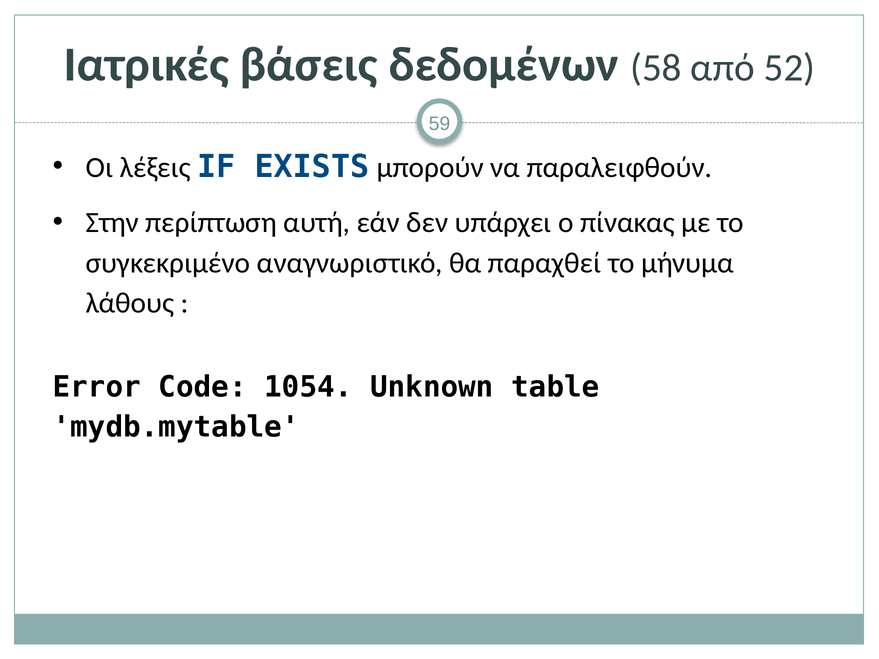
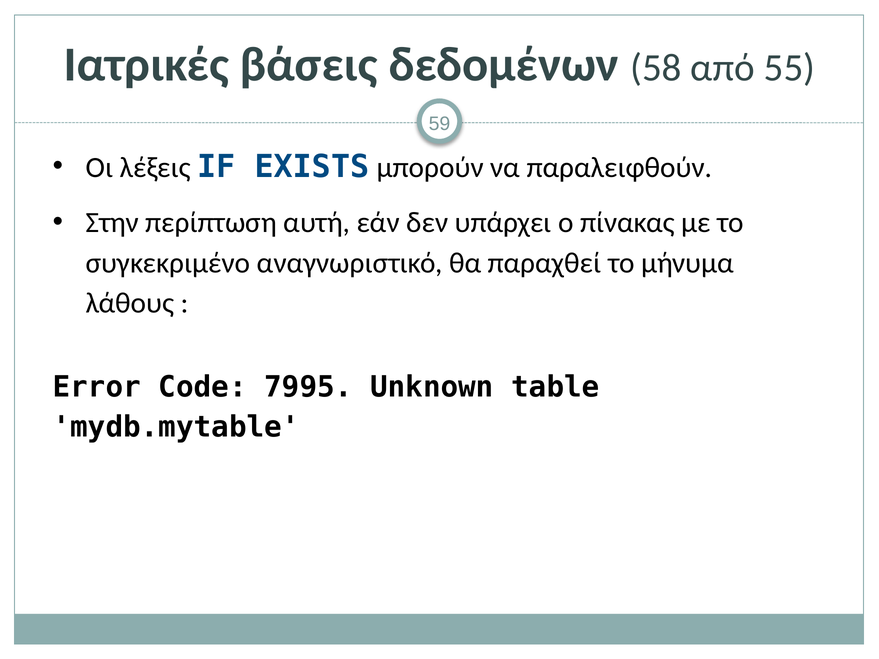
52: 52 -> 55
1054: 1054 -> 7995
